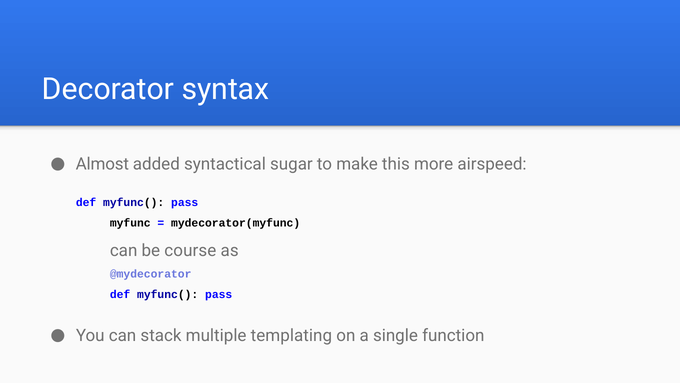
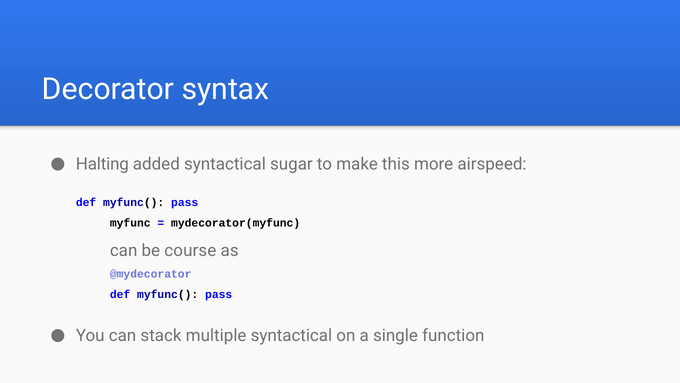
Almost: Almost -> Halting
multiple templating: templating -> syntactical
